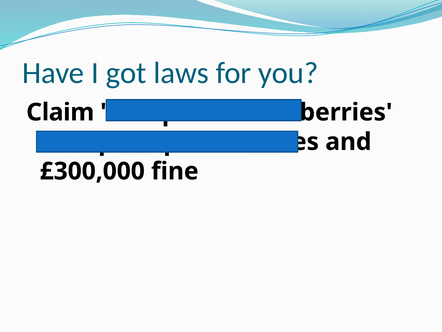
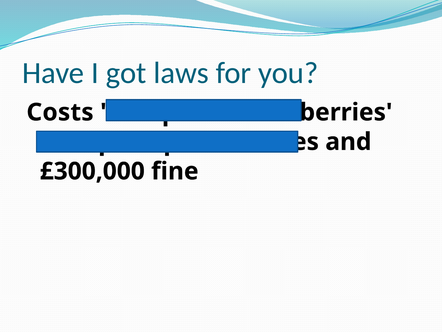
Claim: Claim -> Costs
